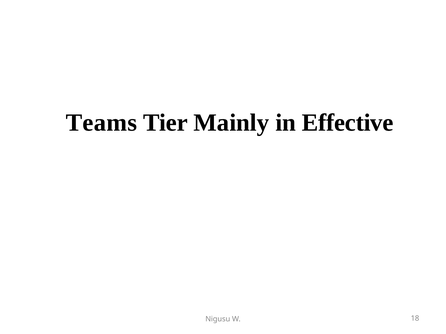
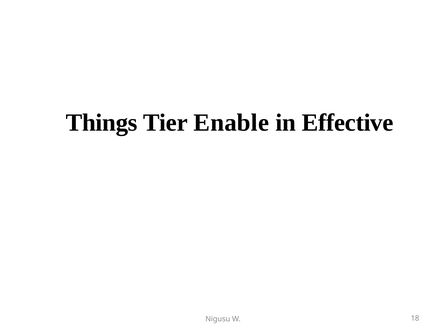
Teams: Teams -> Things
Mainly: Mainly -> Enable
